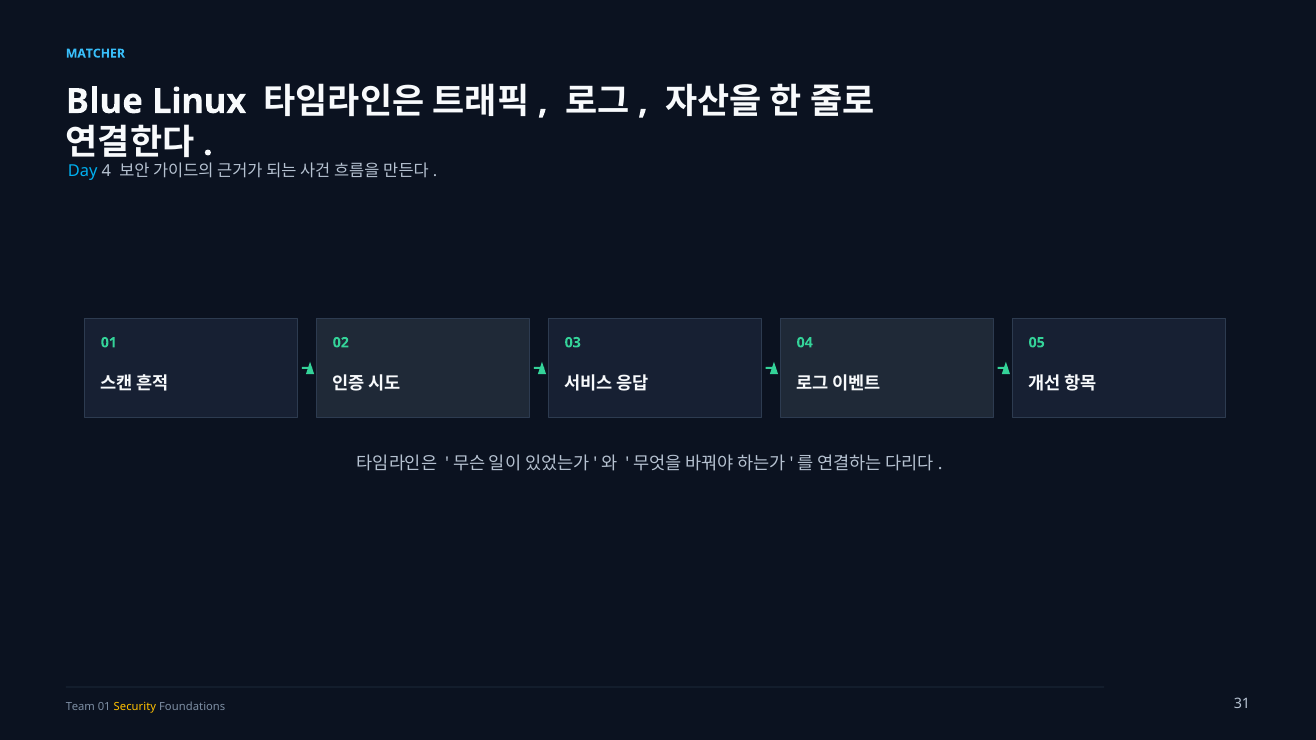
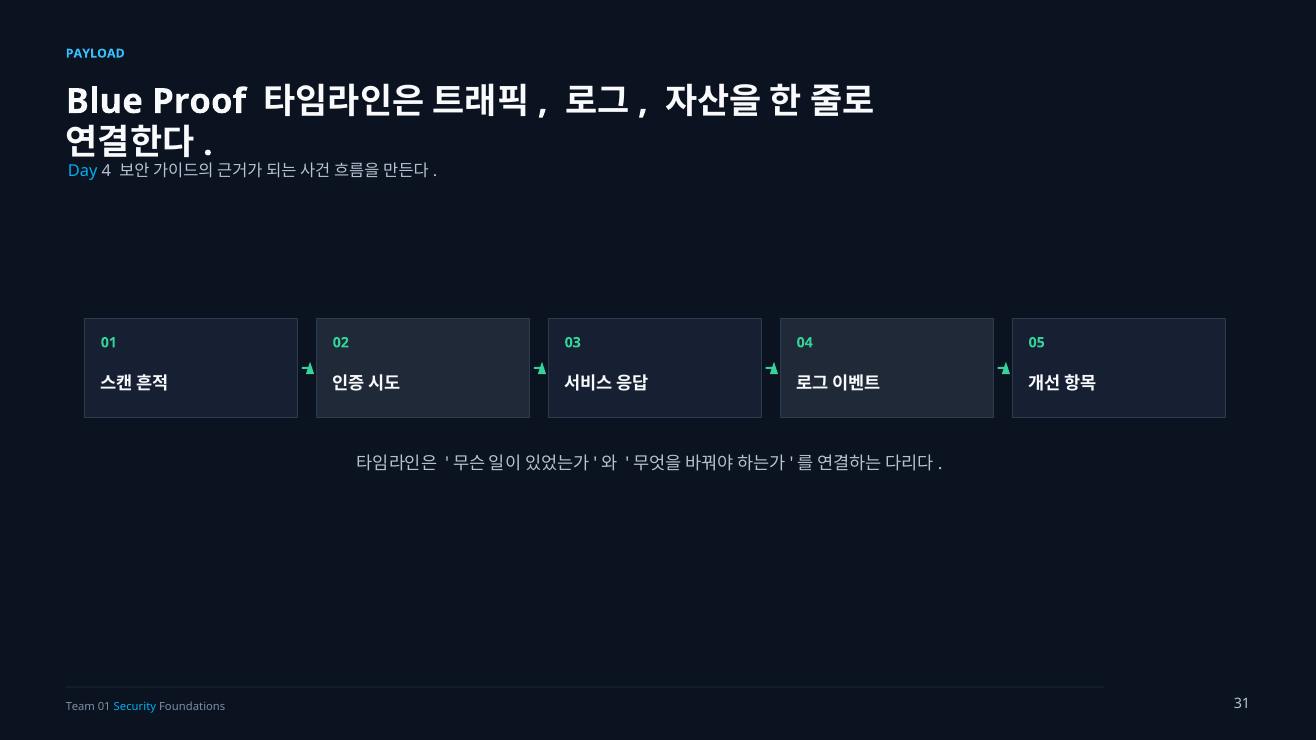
MATCHER: MATCHER -> PAYLOAD
Linux: Linux -> Proof
Security colour: yellow -> light blue
